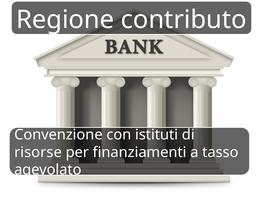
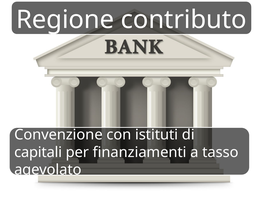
risorse: risorse -> capitali
